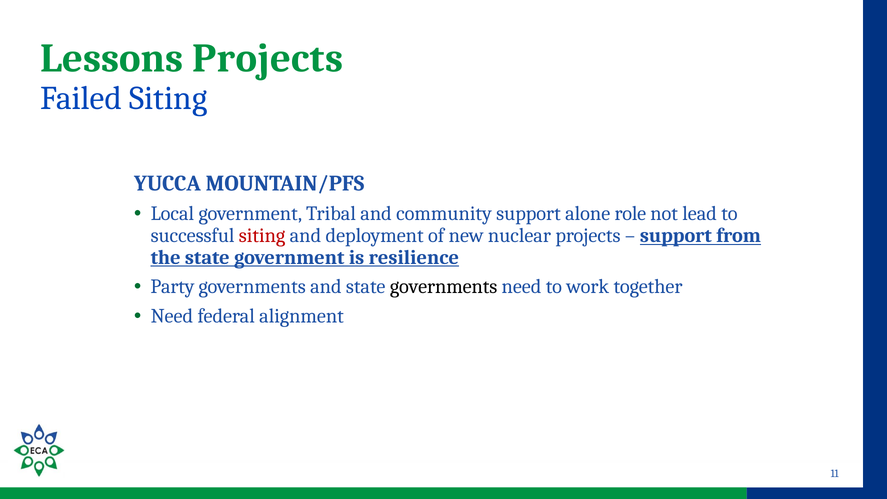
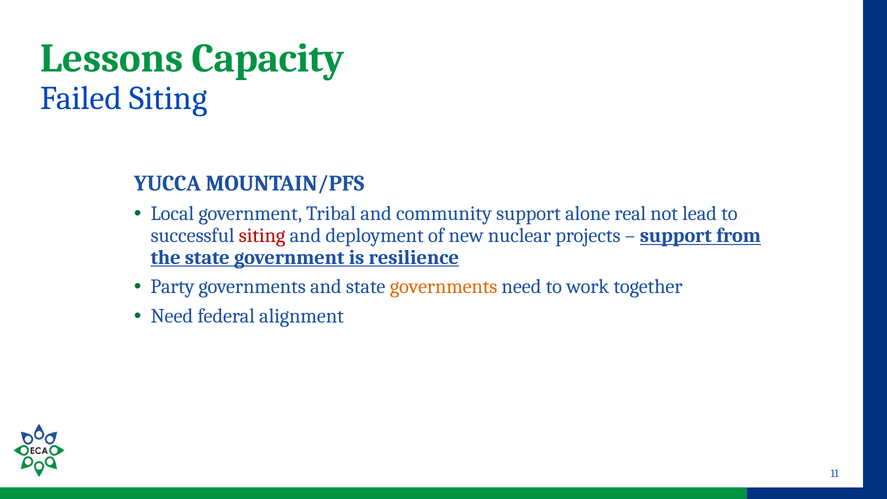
Lessons Projects: Projects -> Capacity
role: role -> real
governments at (444, 287) colour: black -> orange
